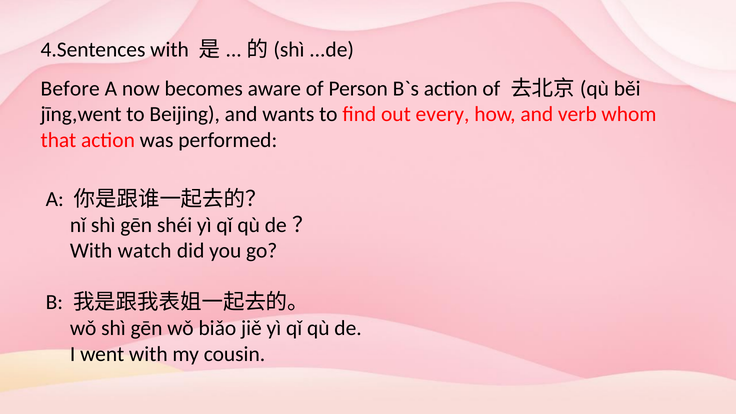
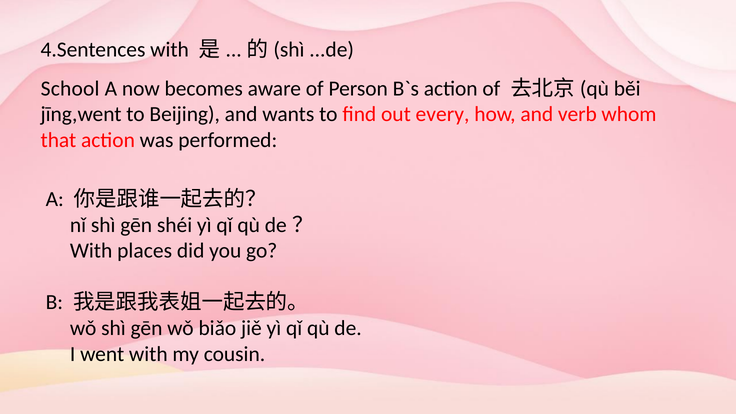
Before: Before -> School
watch: watch -> places
